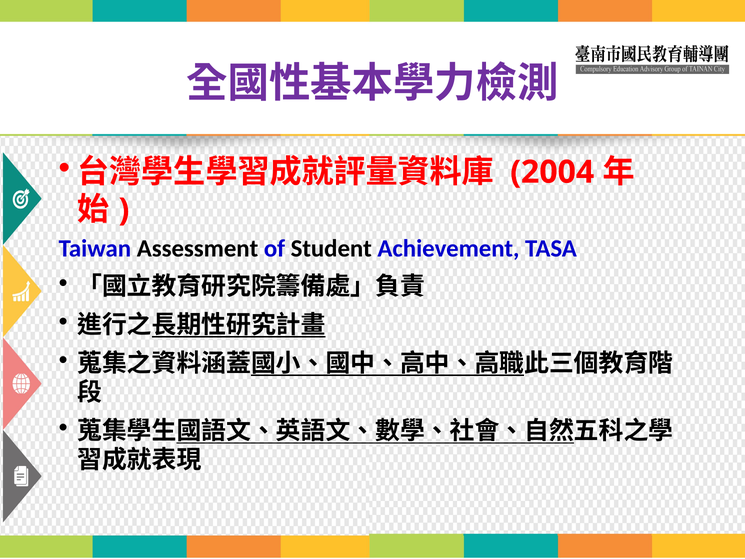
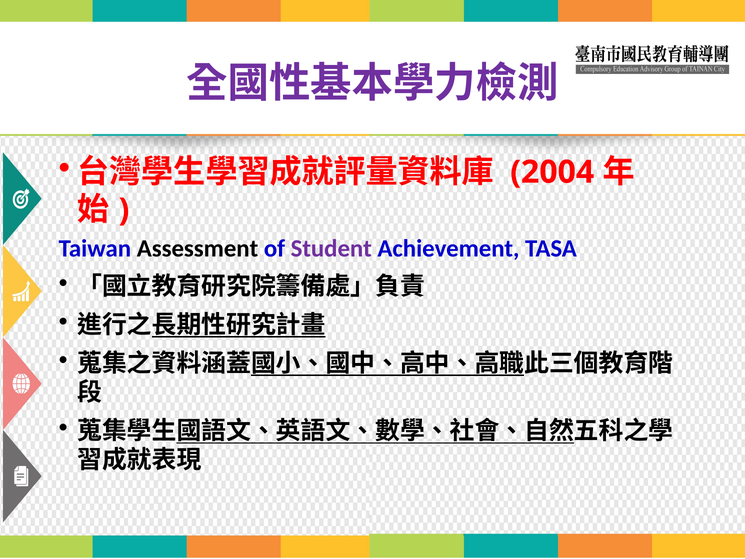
Student colour: black -> purple
